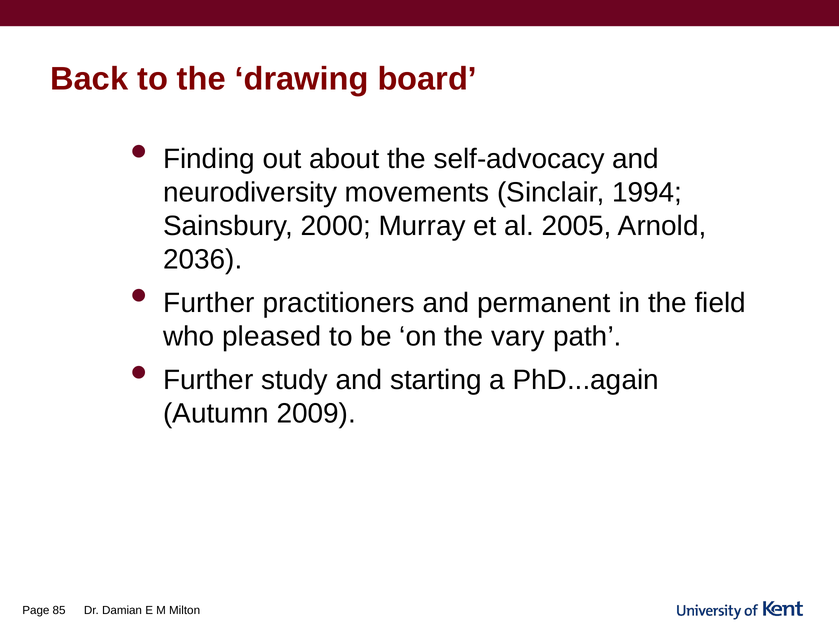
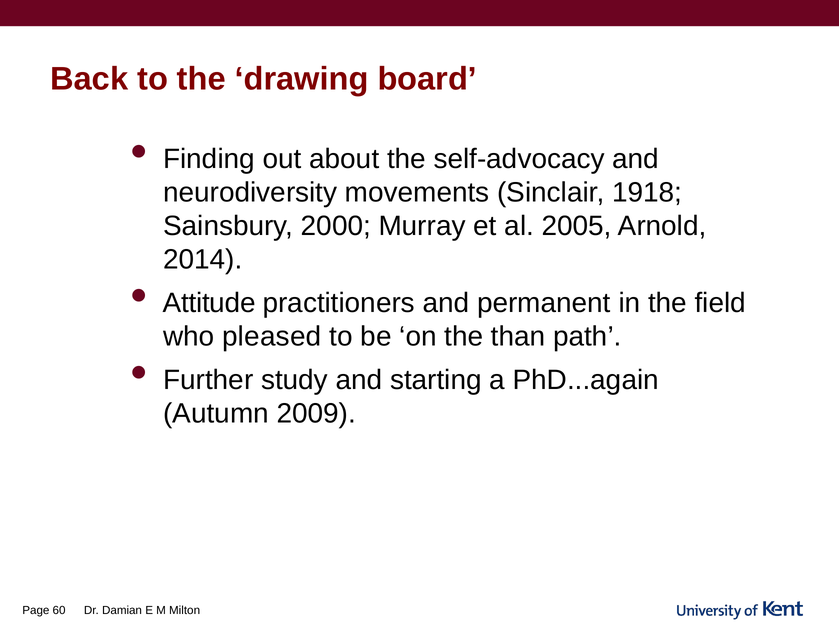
1994: 1994 -> 1918
2036: 2036 -> 2014
Further at (209, 303): Further -> Attitude
vary: vary -> than
85: 85 -> 60
